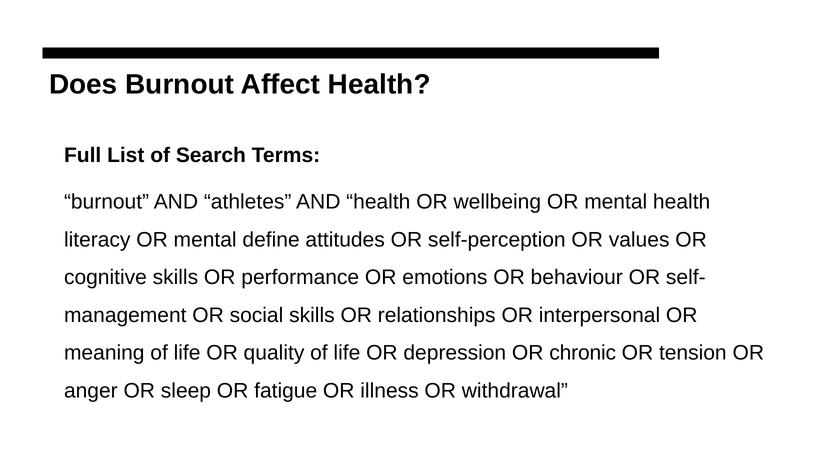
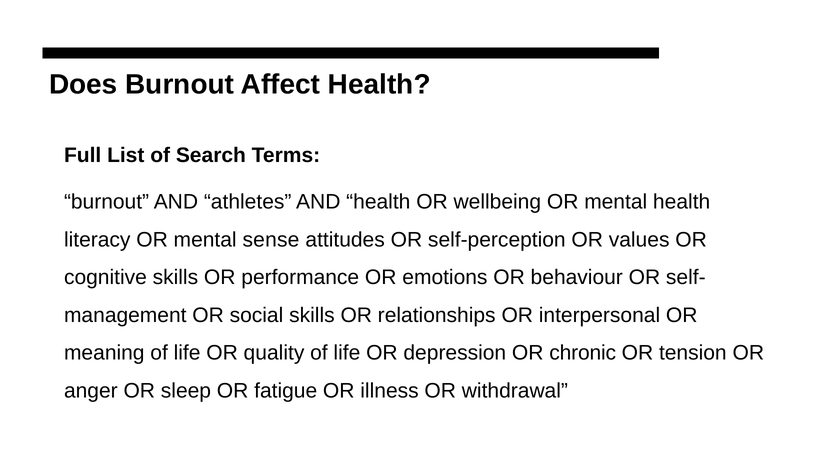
define: define -> sense
